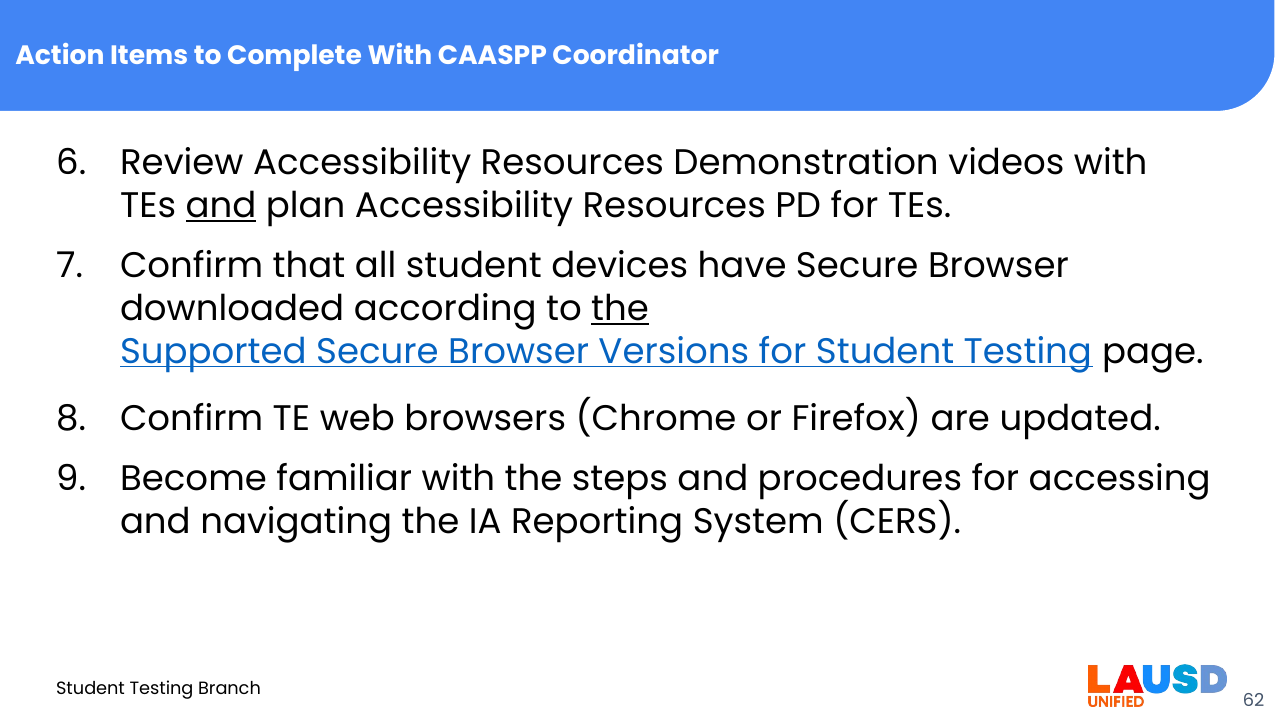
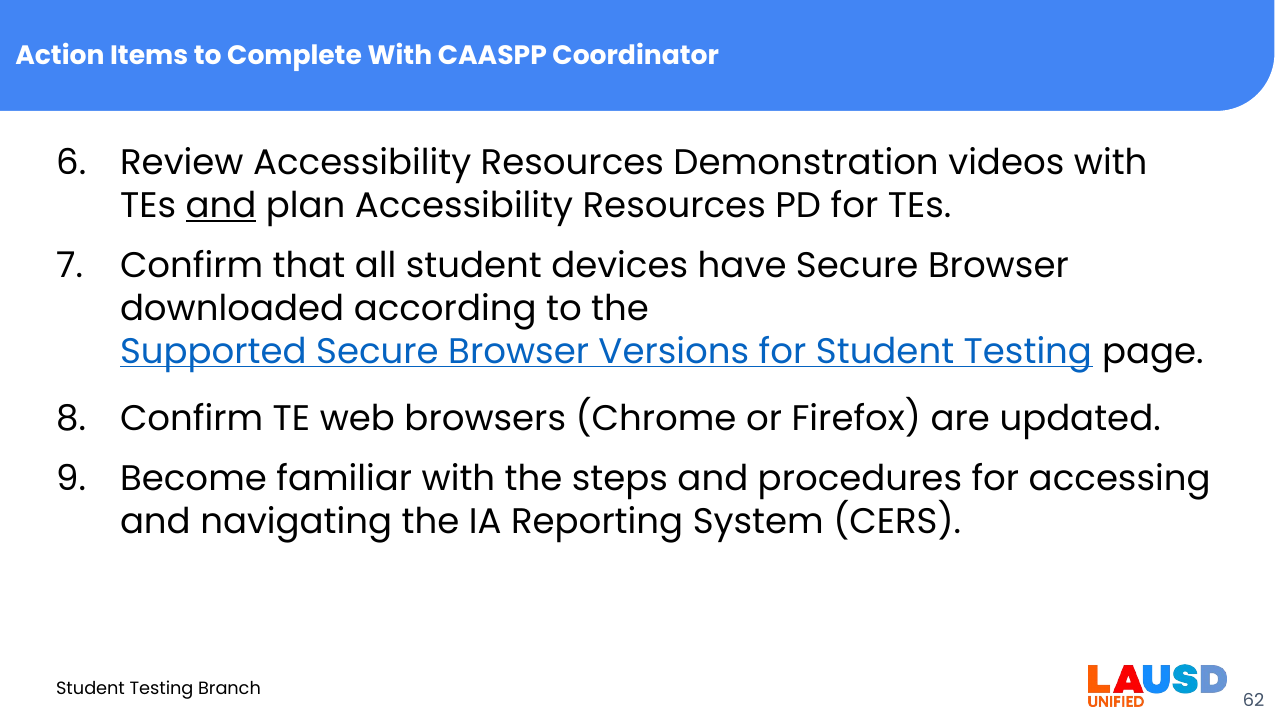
the at (620, 309) underline: present -> none
